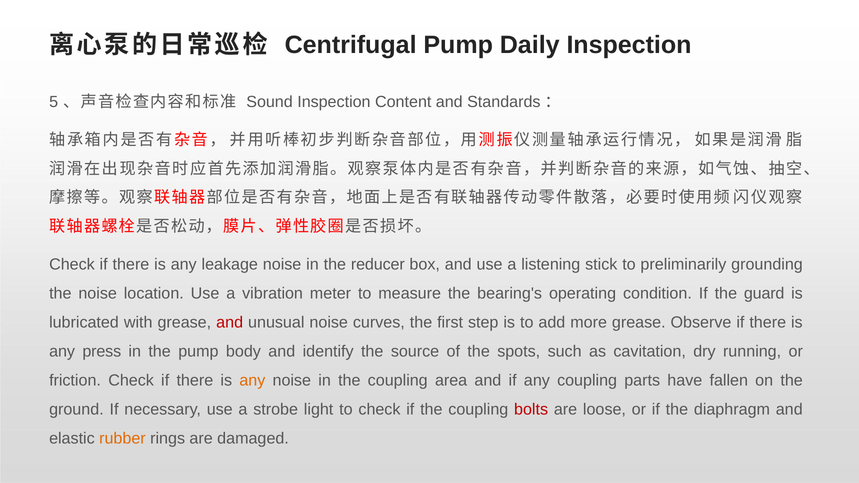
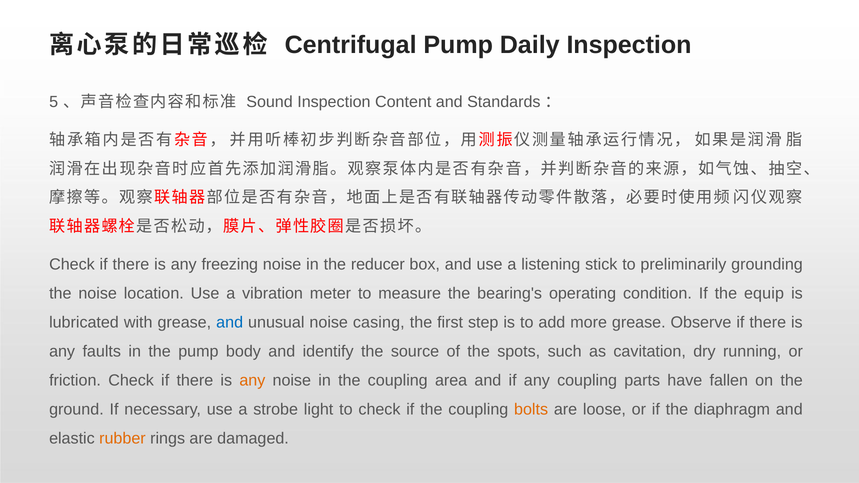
leakage: leakage -> freezing
guard: guard -> equip
and at (230, 323) colour: red -> blue
curves: curves -> casing
press: press -> faults
bolts colour: red -> orange
